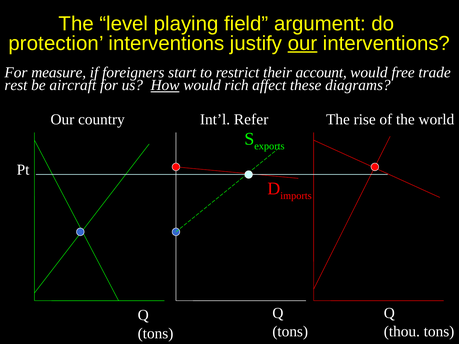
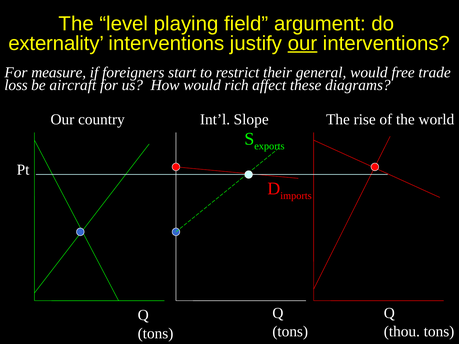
protection: protection -> externality
account: account -> general
rest: rest -> loss
How underline: present -> none
Refer: Refer -> Slope
